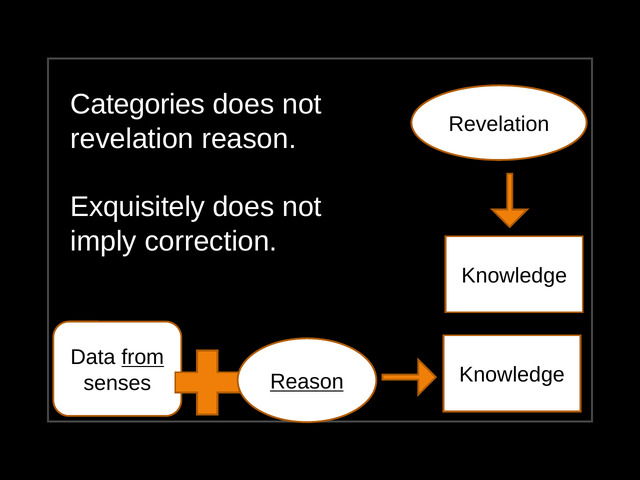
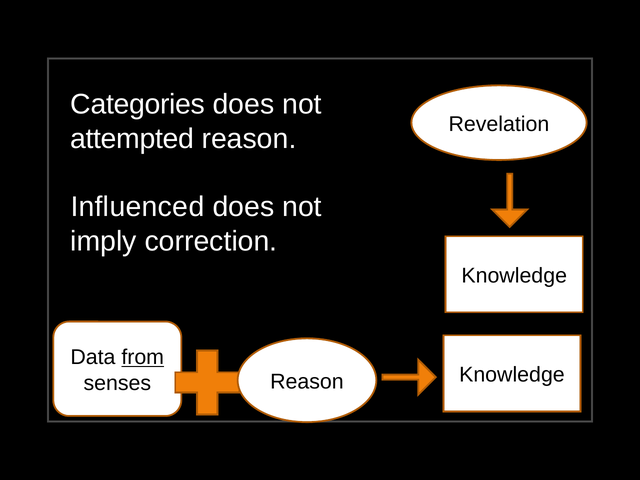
revelation at (132, 139): revelation -> attempted
Exquisitely: Exquisitely -> Influenced
Reason at (307, 382) underline: present -> none
